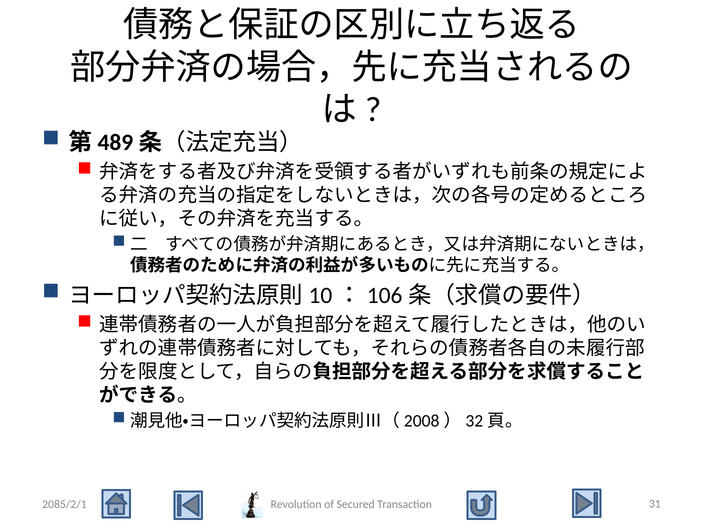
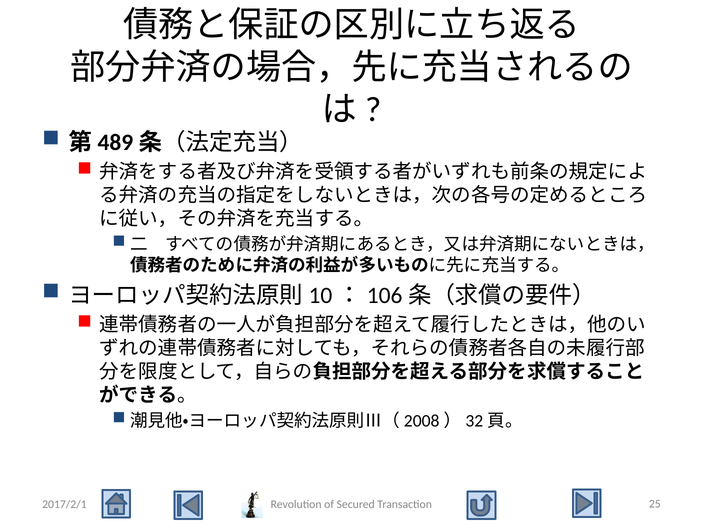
2085/2/1: 2085/2/1 -> 2017/2/1
31: 31 -> 25
